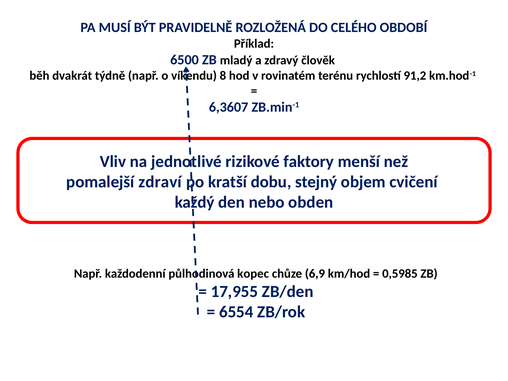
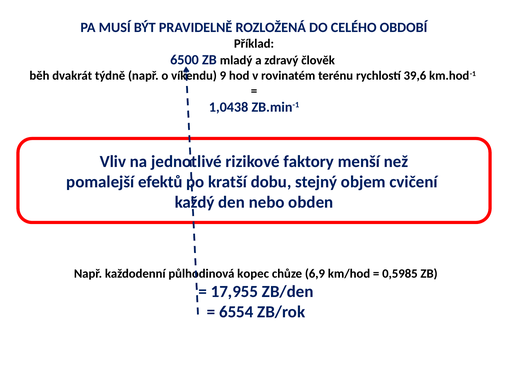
8: 8 -> 9
91,2: 91,2 -> 39,6
6,3607: 6,3607 -> 1,0438
zdraví: zdraví -> efektů
